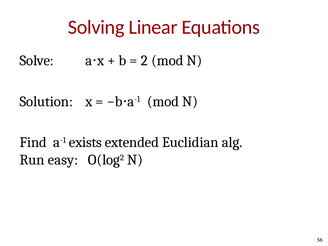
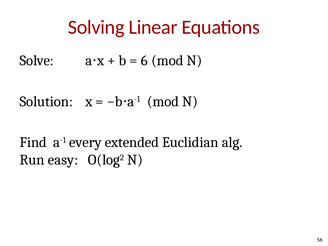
2: 2 -> 6
exists: exists -> every
